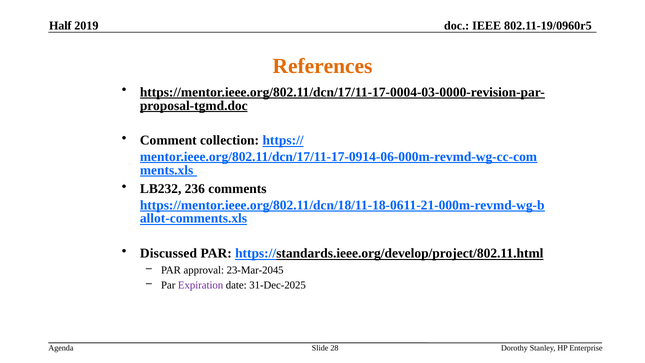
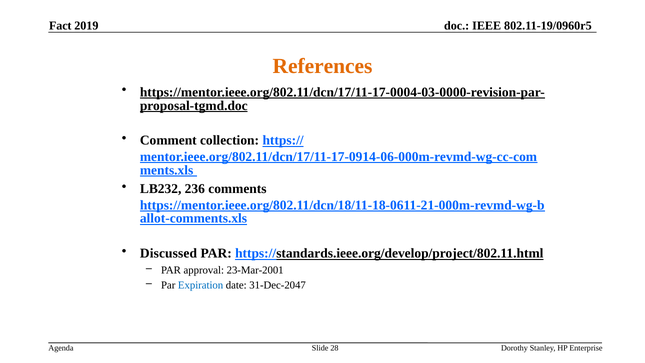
Half: Half -> Fact
23-Mar-2045: 23-Mar-2045 -> 23-Mar-2001
Expiration colour: purple -> blue
31-Dec-2025: 31-Dec-2025 -> 31-Dec-2047
